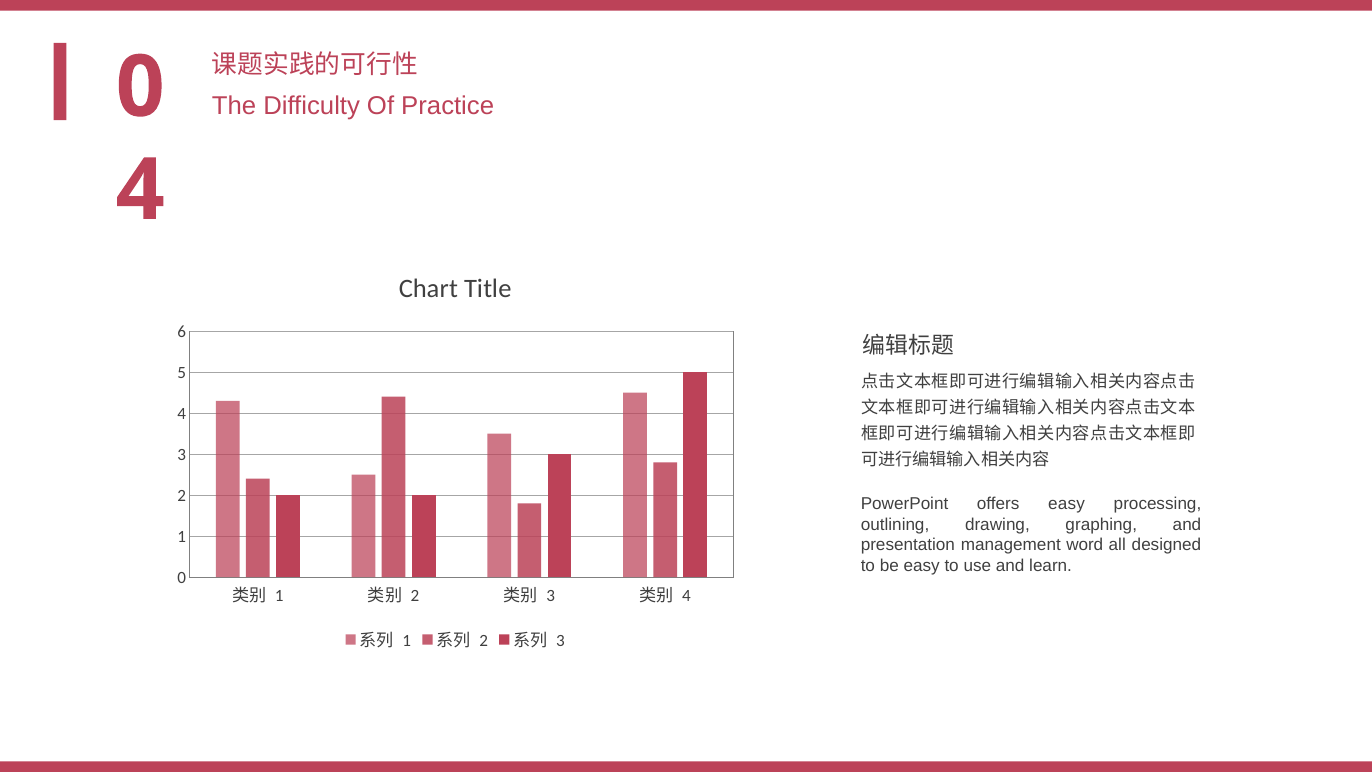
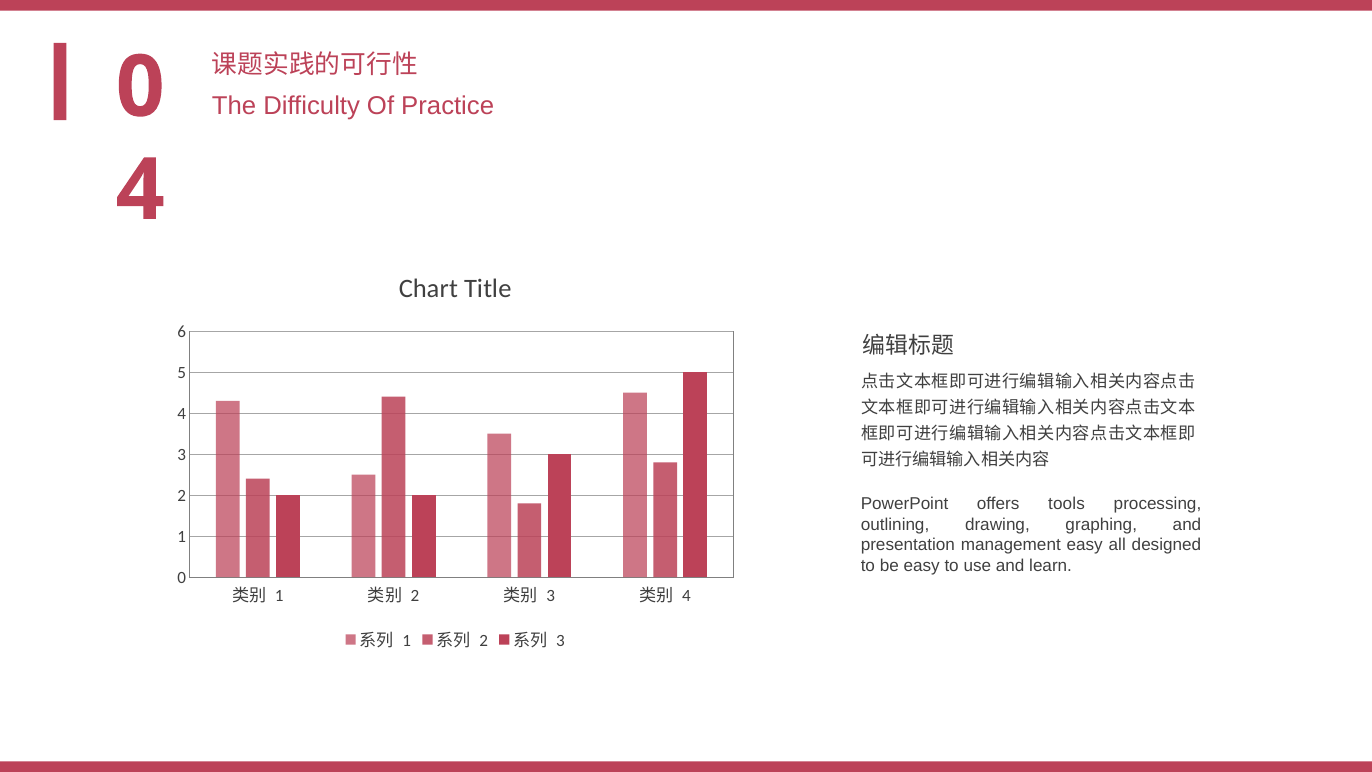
offers easy: easy -> tools
management word: word -> easy
